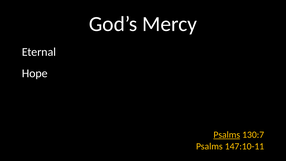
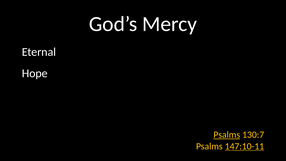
147:10-11 underline: none -> present
